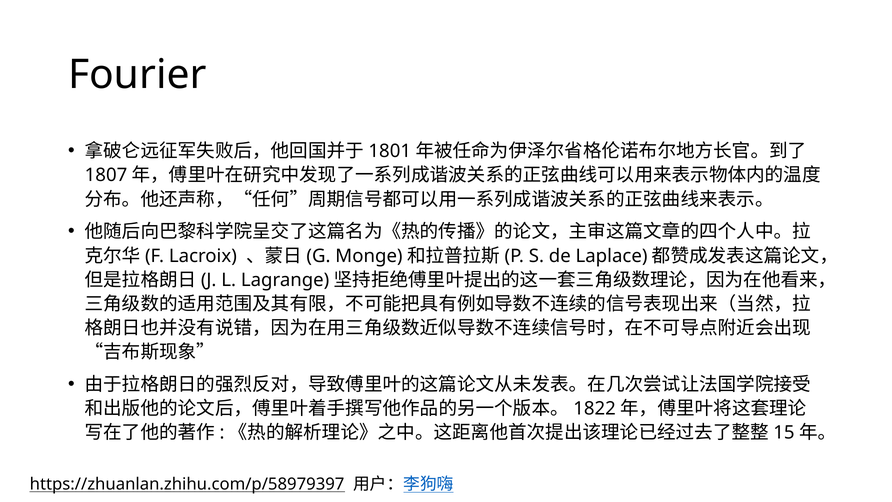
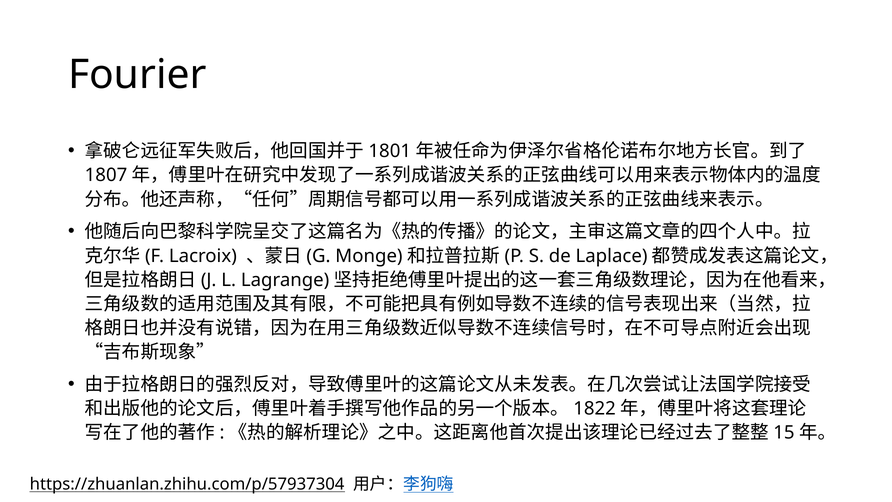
https://zhuanlan.zhihu.com/p/58979397: https://zhuanlan.zhihu.com/p/58979397 -> https://zhuanlan.zhihu.com/p/57937304
